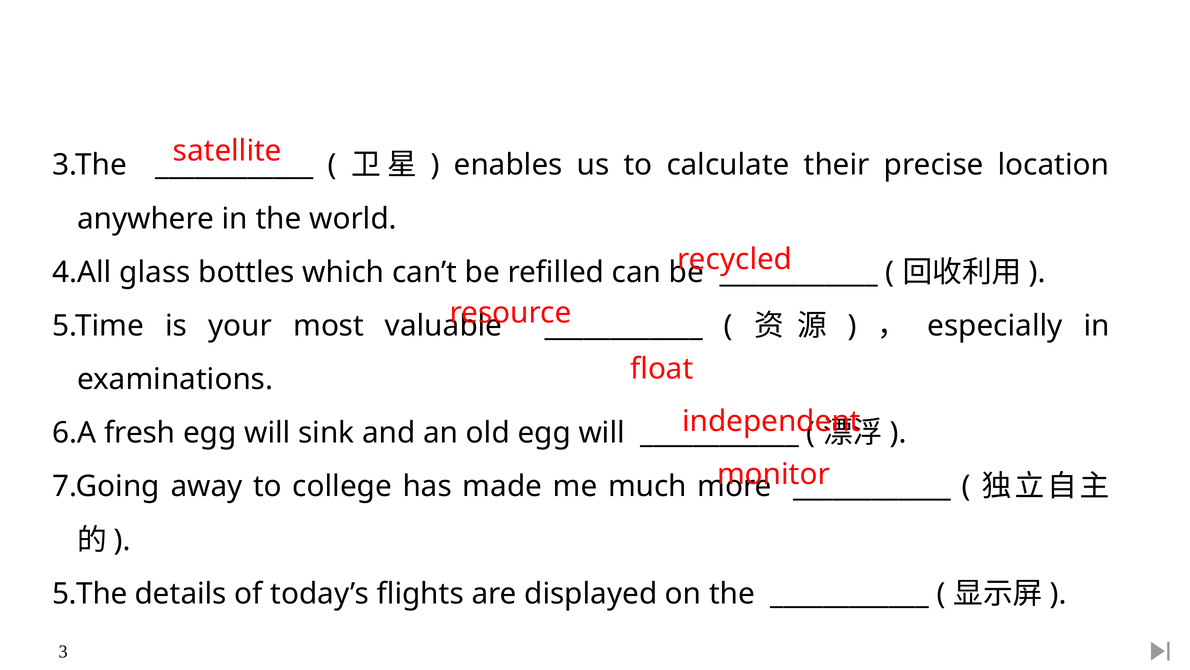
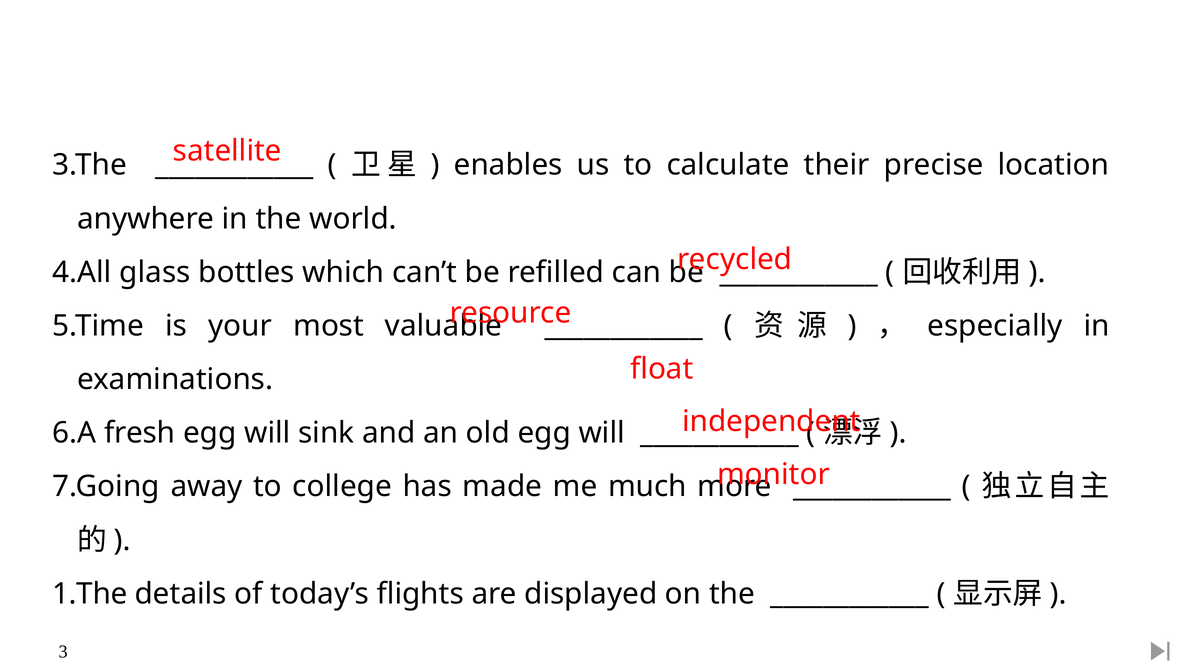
5.The: 5.The -> 1.The
